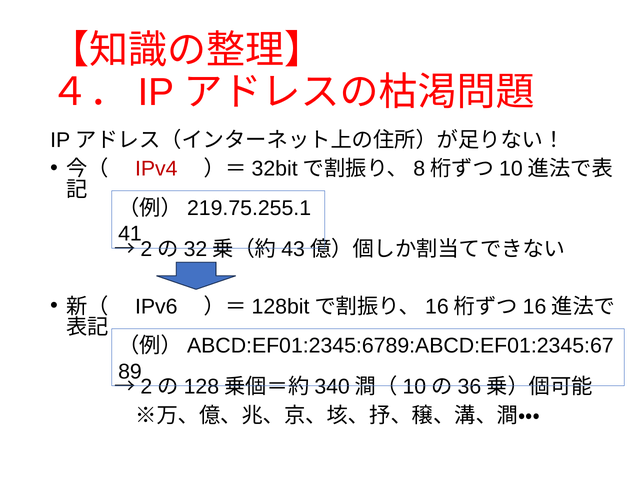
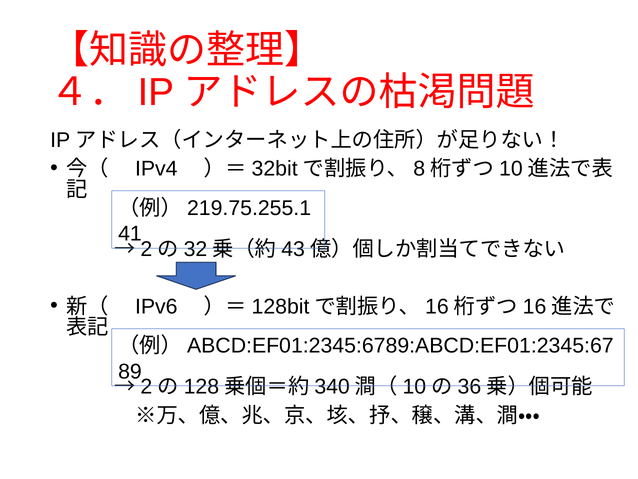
IPv4 colour: red -> black
